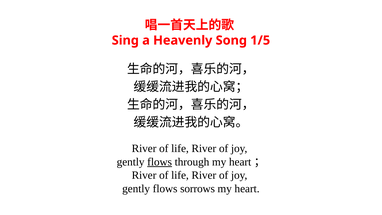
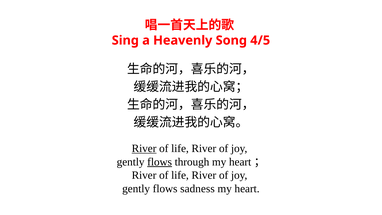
1/5: 1/5 -> 4/5
River at (144, 148) underline: none -> present
sorrows: sorrows -> sadness
